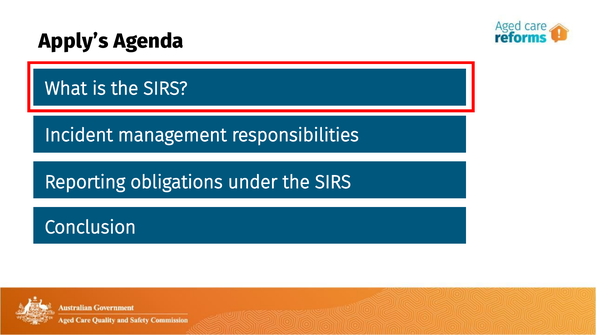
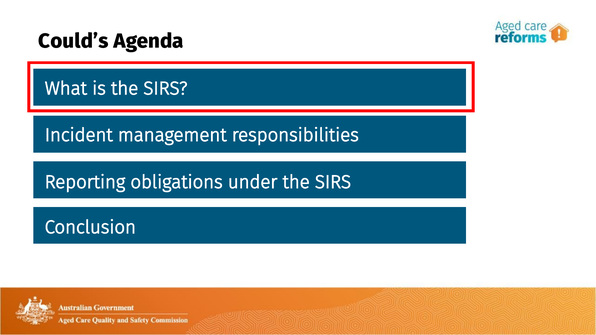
Apply’s: Apply’s -> Could’s
